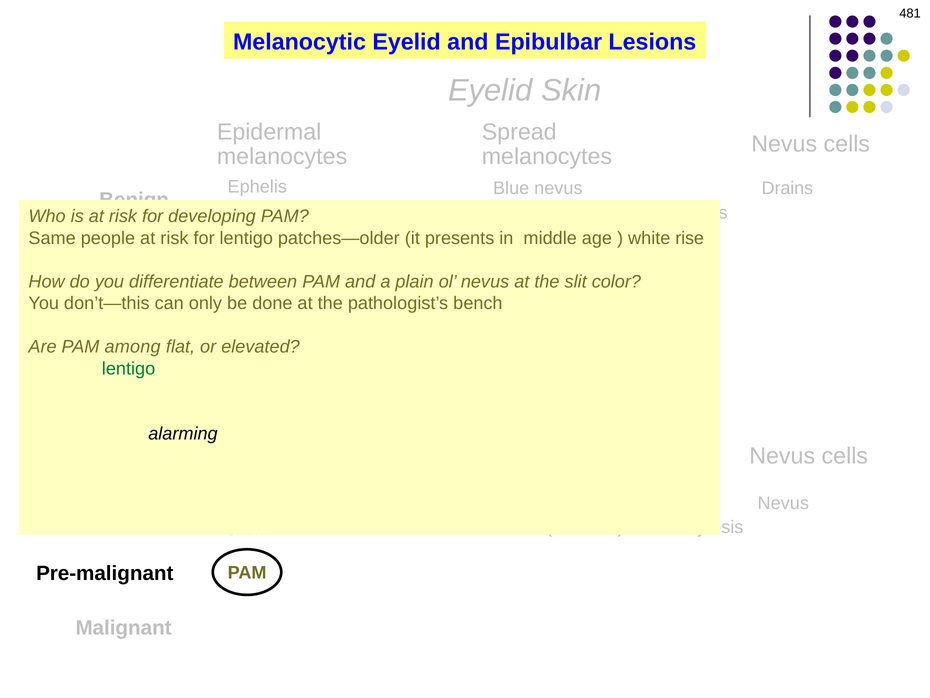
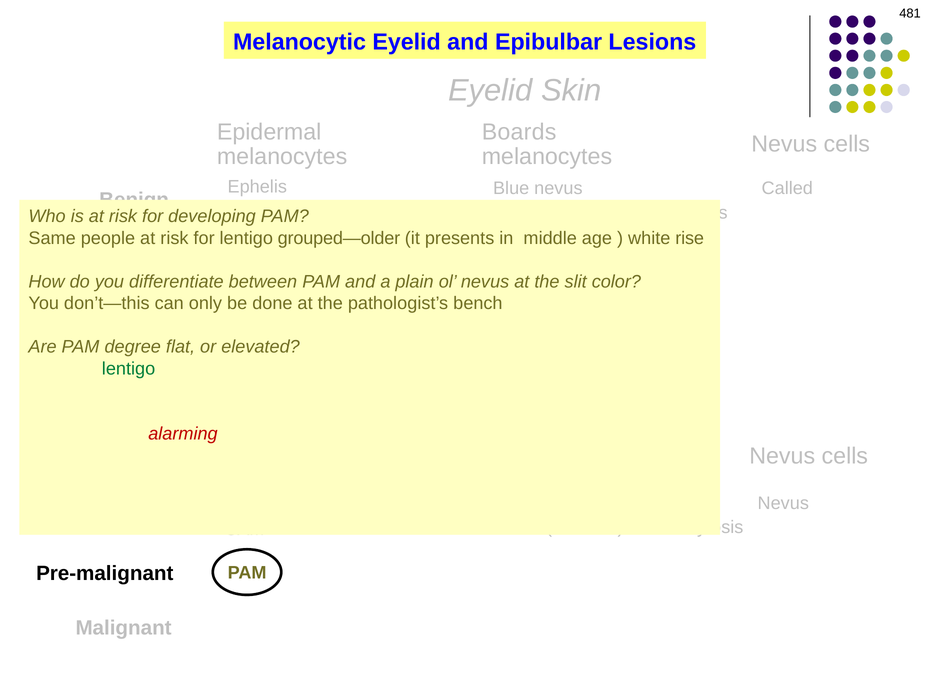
Spread: Spread -> Boards
Drains: Drains -> Called
patches—older: patches—older -> grouped—older
among: among -> degree
alarming colour: black -> red
